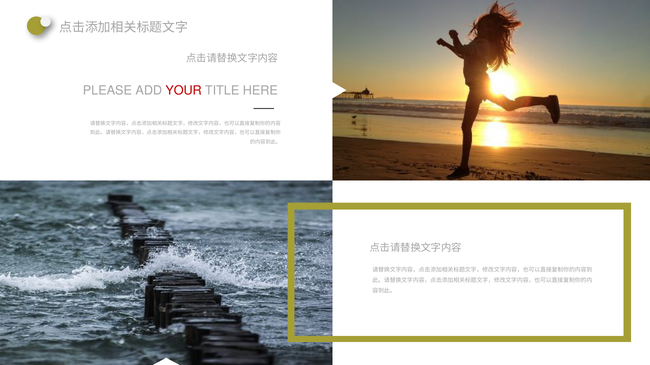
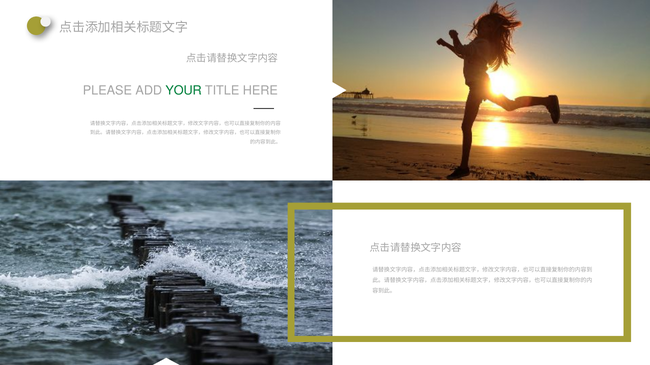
YOUR colour: red -> green
